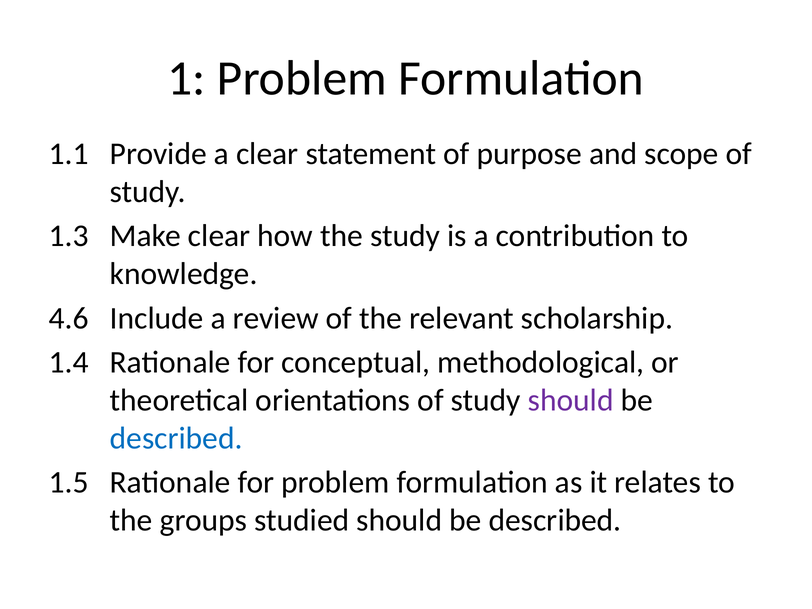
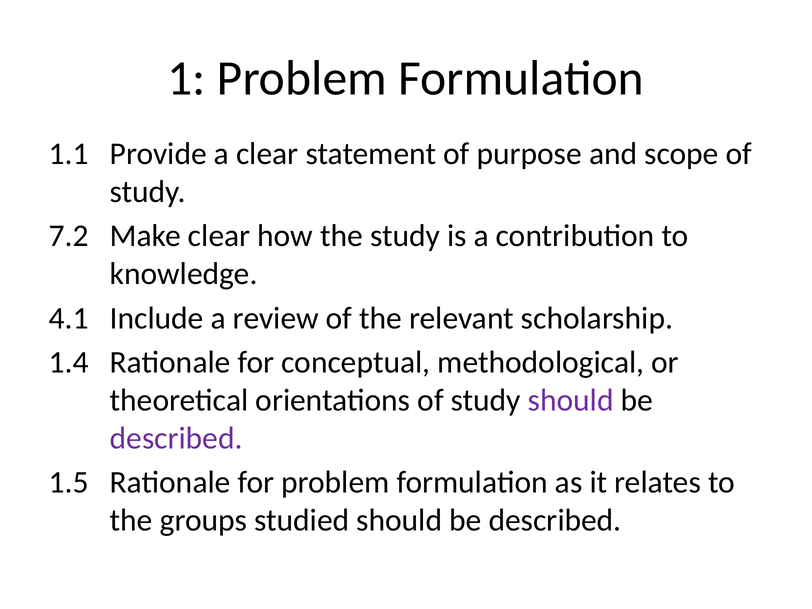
1.3: 1.3 -> 7.2
4.6: 4.6 -> 4.1
described at (176, 438) colour: blue -> purple
